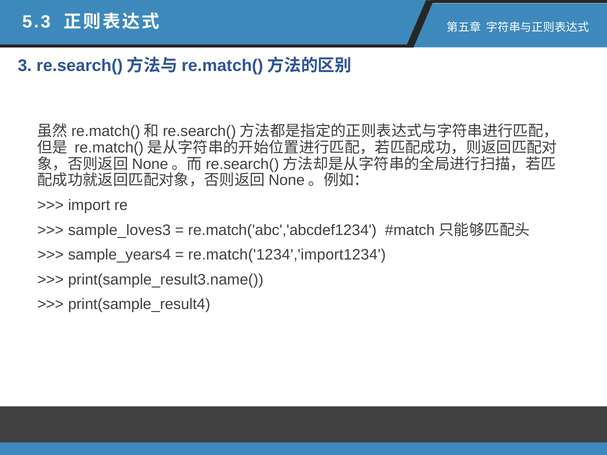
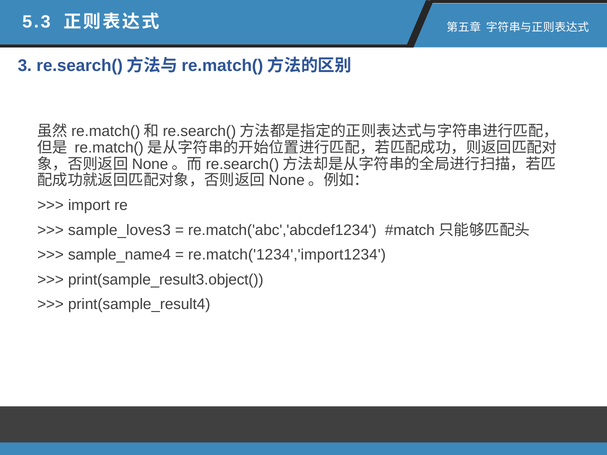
sample_years4: sample_years4 -> sample_name4
print(sample_result3.name(: print(sample_result3.name( -> print(sample_result3.object(
